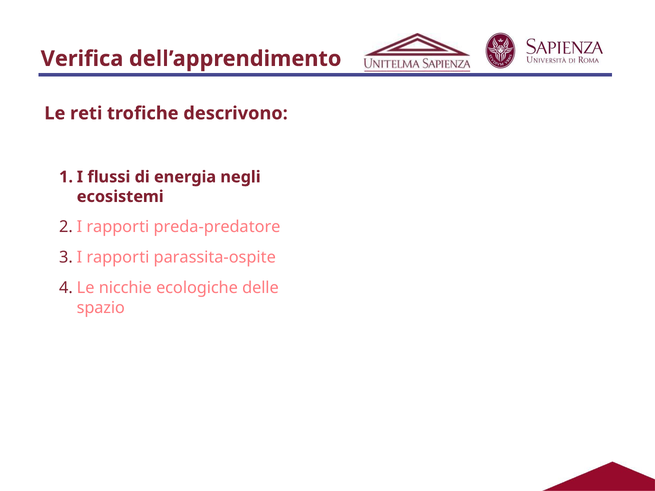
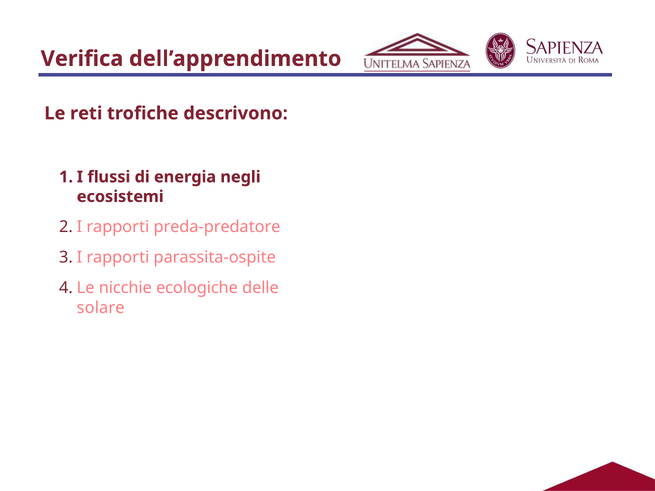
spazio: spazio -> solare
